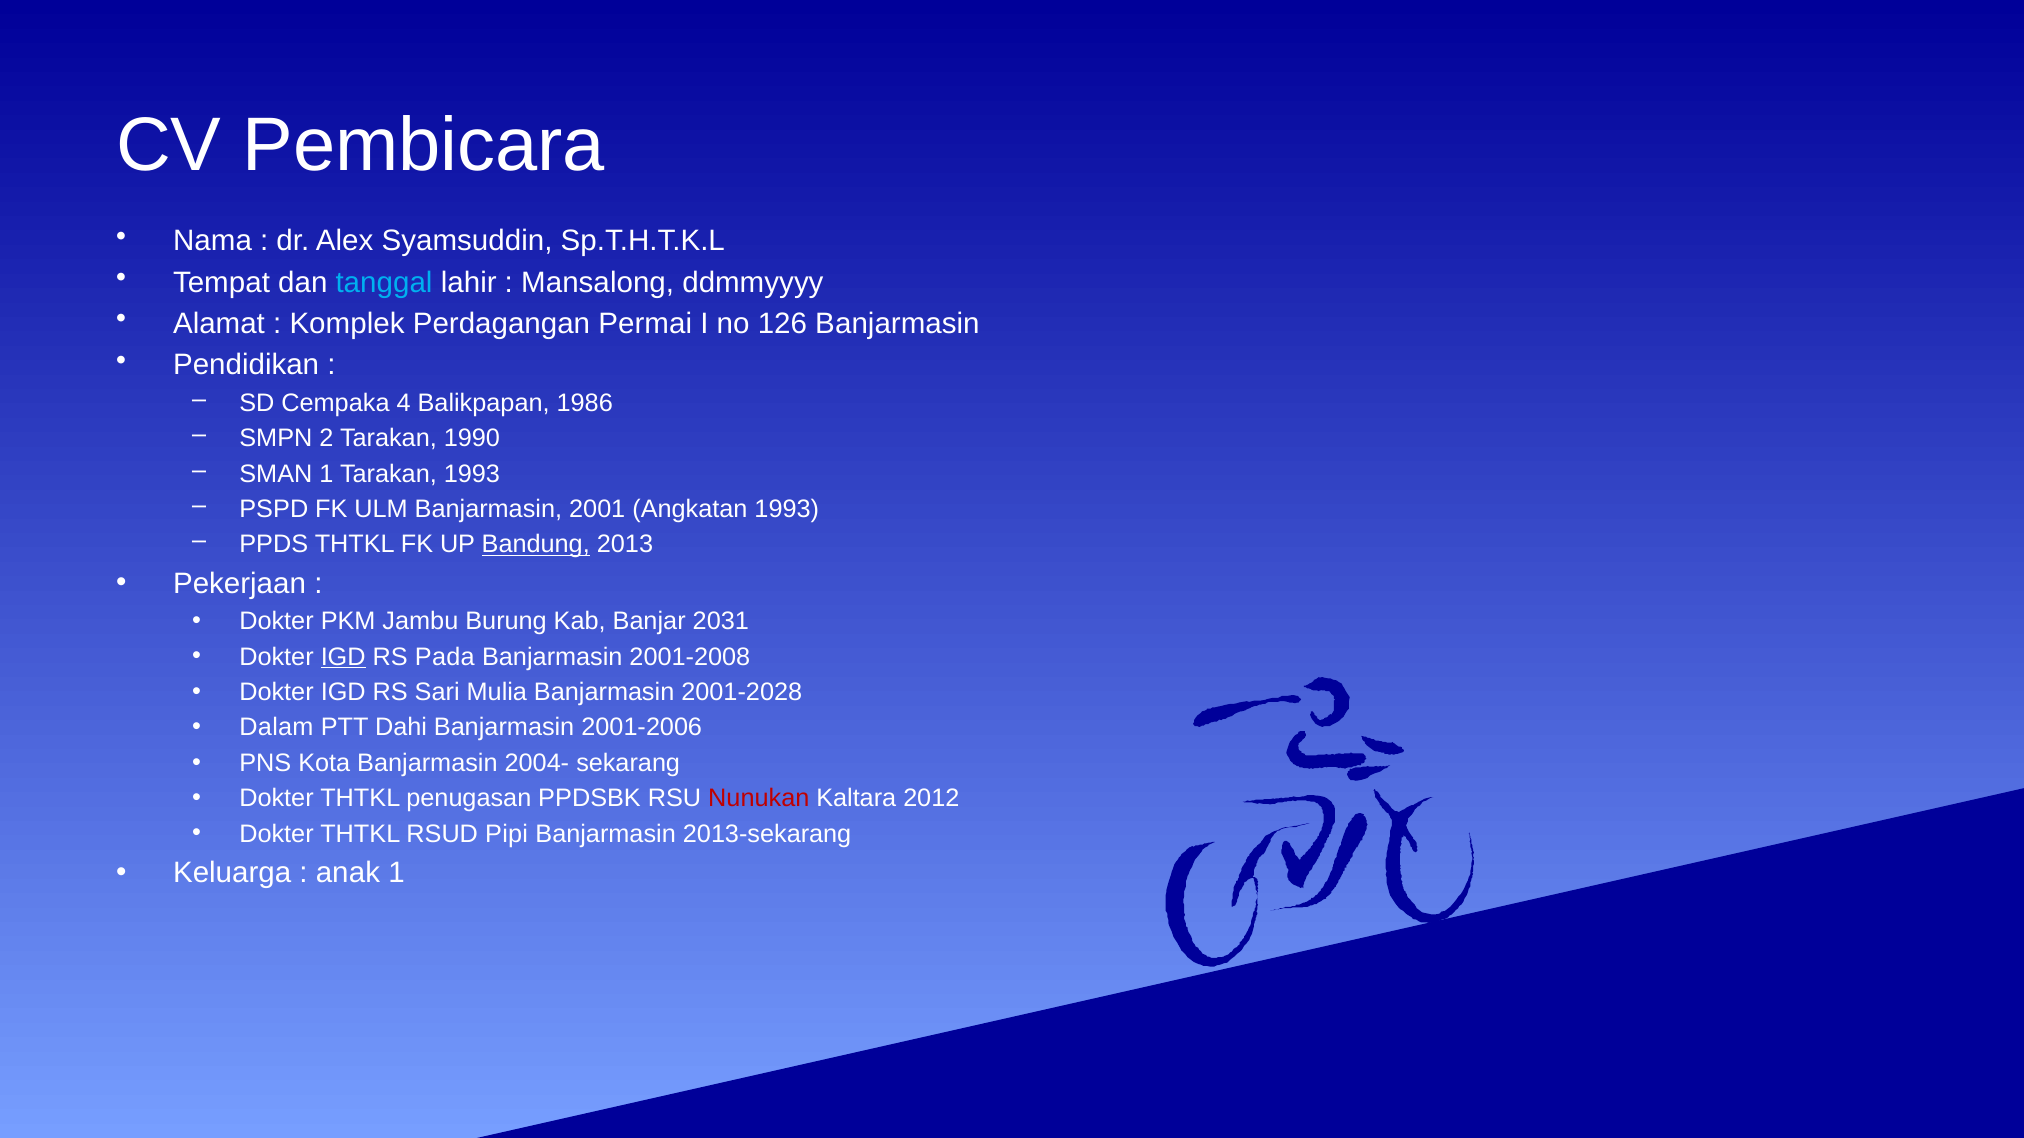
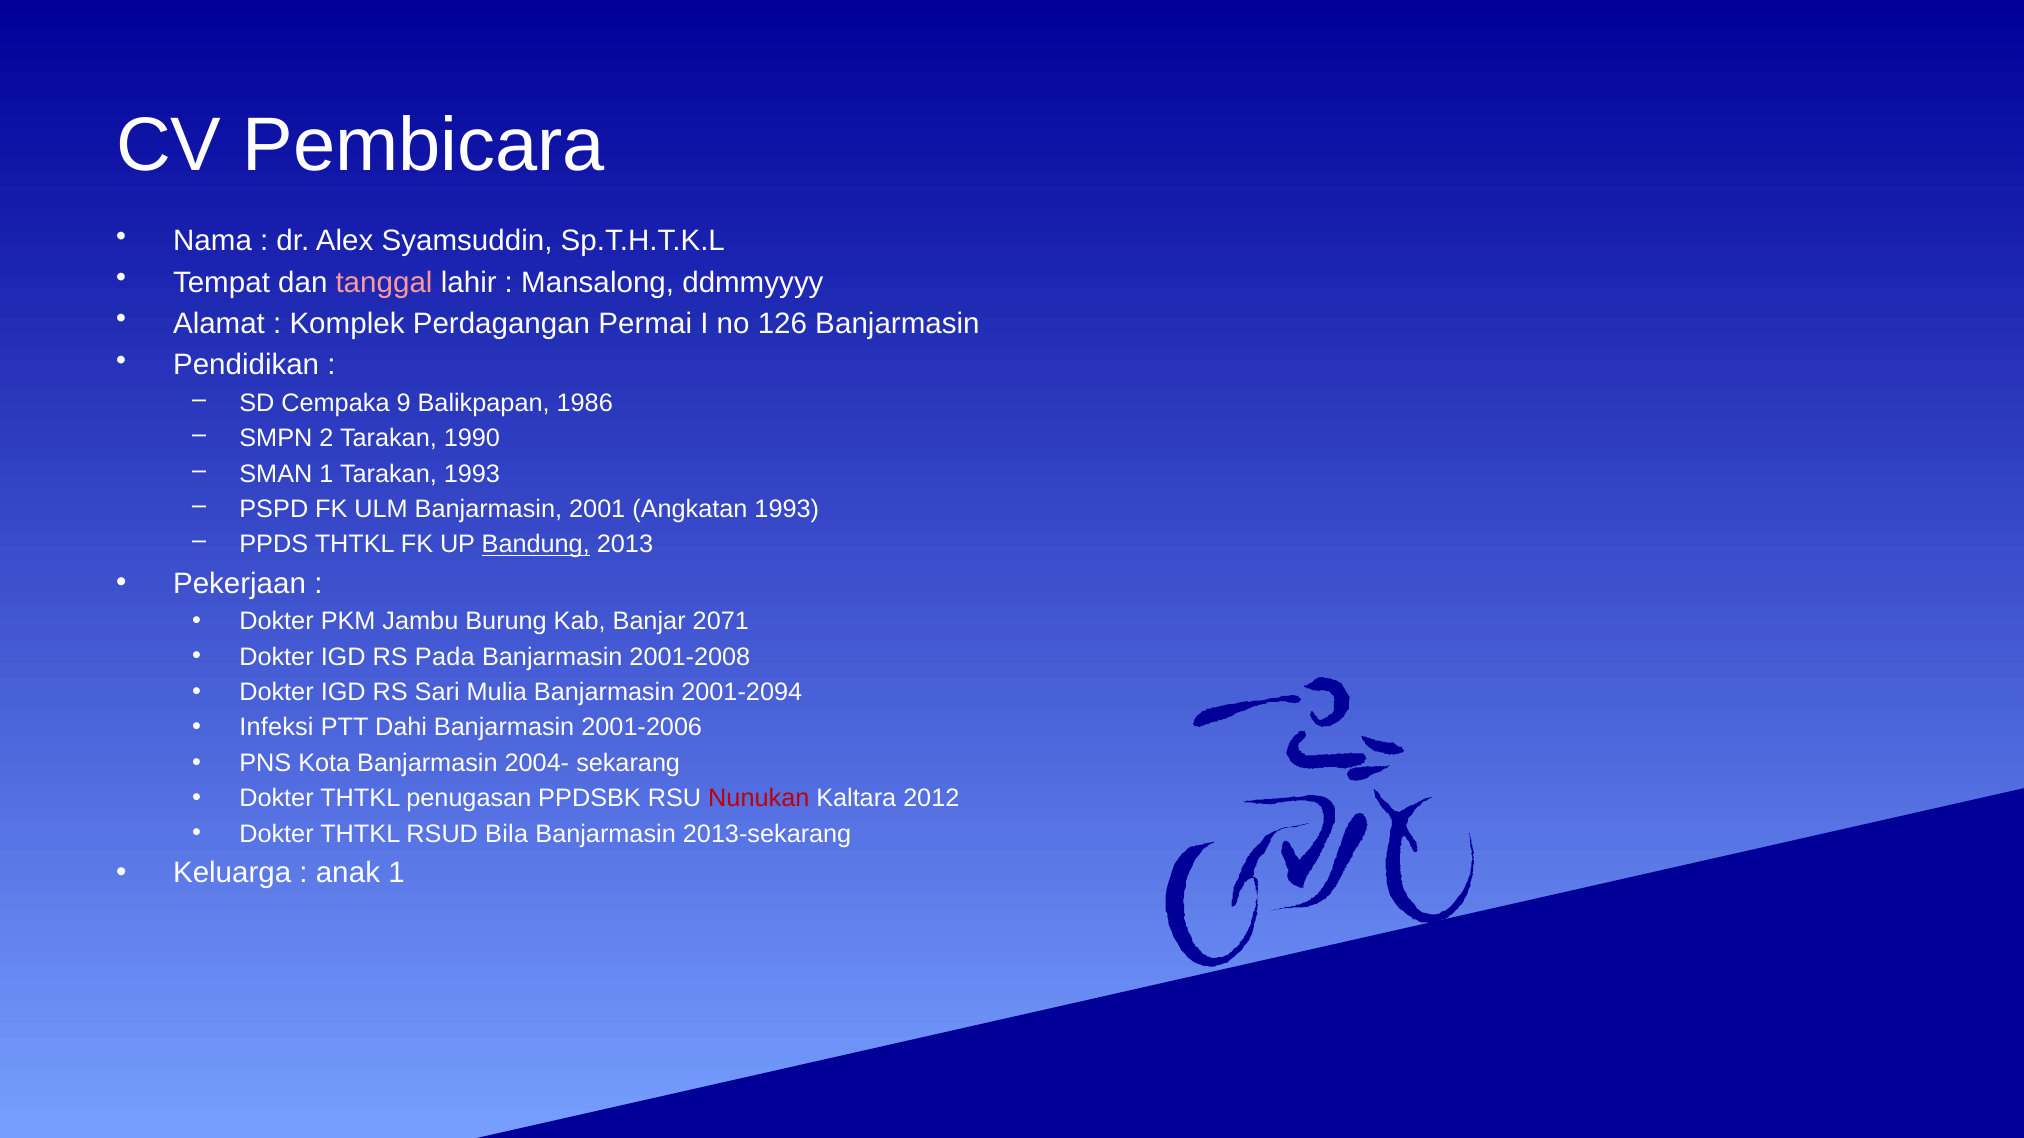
tanggal colour: light blue -> pink
4: 4 -> 9
2031: 2031 -> 2071
IGD at (343, 657) underline: present -> none
2001-2028: 2001-2028 -> 2001-2094
Dalam: Dalam -> Infeksi
Pipi: Pipi -> Bila
